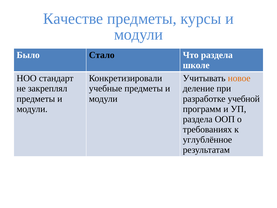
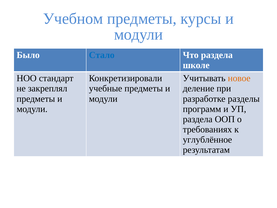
Качестве: Качестве -> Учебном
Стало colour: black -> blue
учебной: учебной -> разделы
